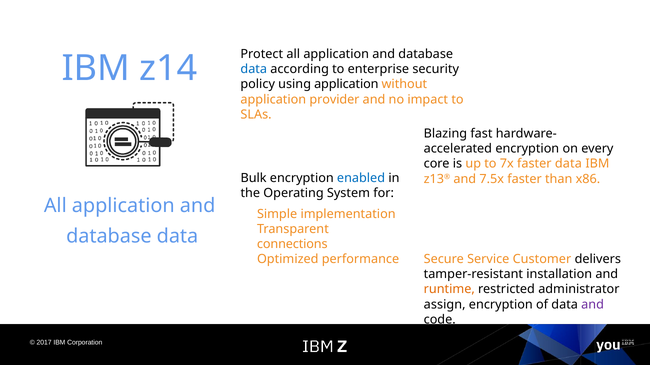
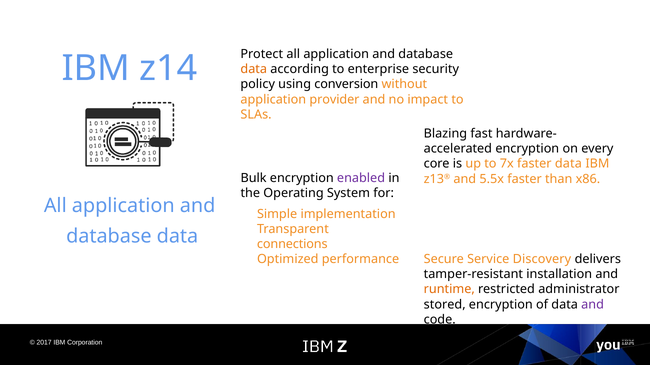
data at (254, 69) colour: blue -> orange
using application: application -> conversion
enabled colour: blue -> purple
7.5x: 7.5x -> 5.5x
Customer: Customer -> Discovery
assign: assign -> stored
